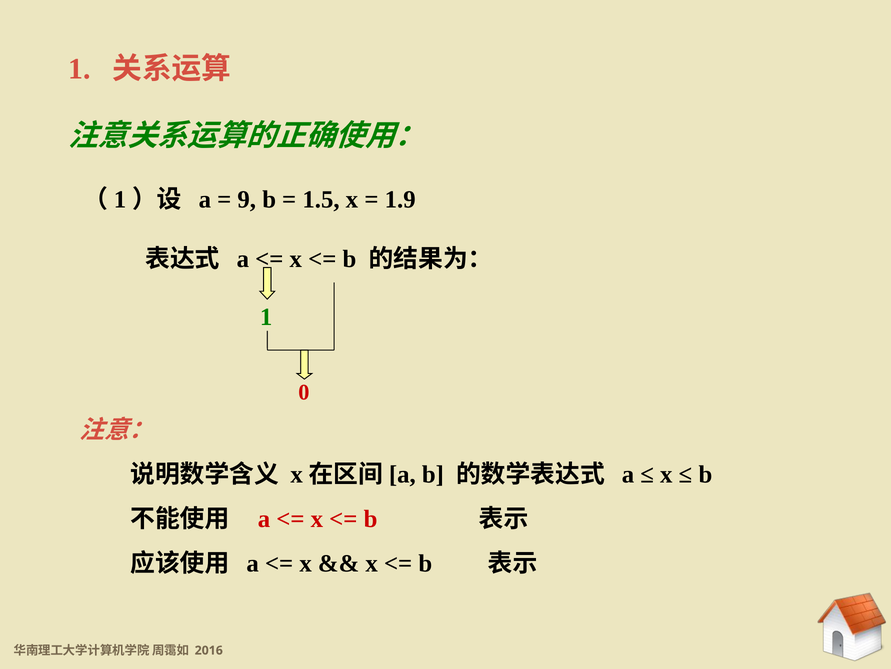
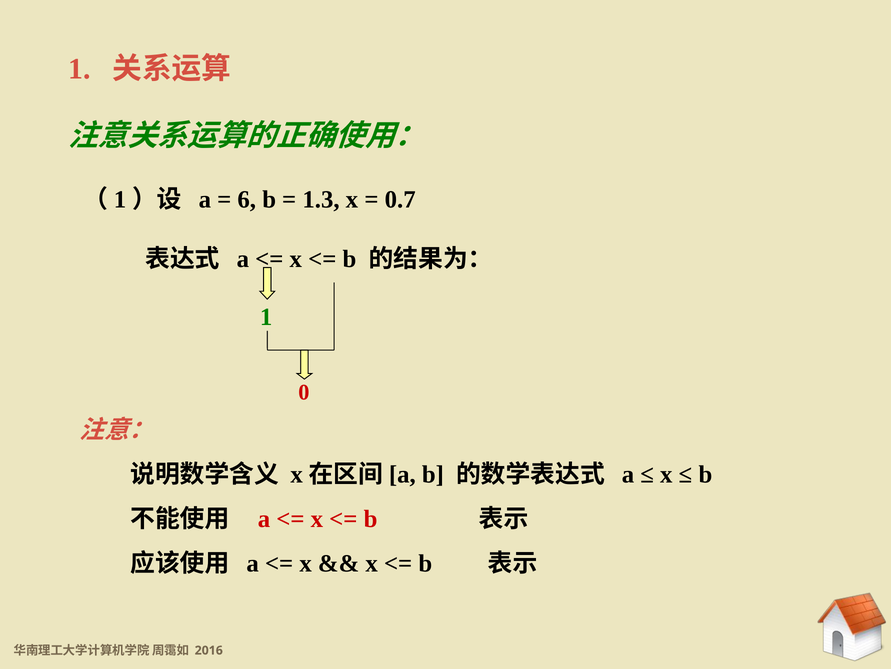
9: 9 -> 6
1.5: 1.5 -> 1.3
1.9: 1.9 -> 0.7
